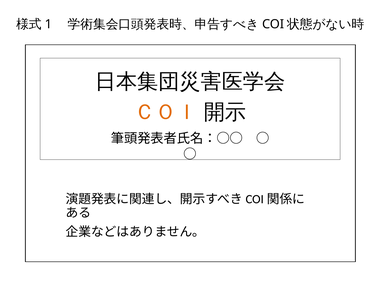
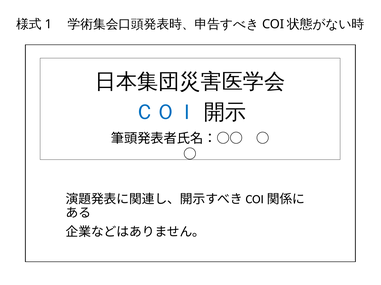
ＣＯＩ colour: orange -> blue
